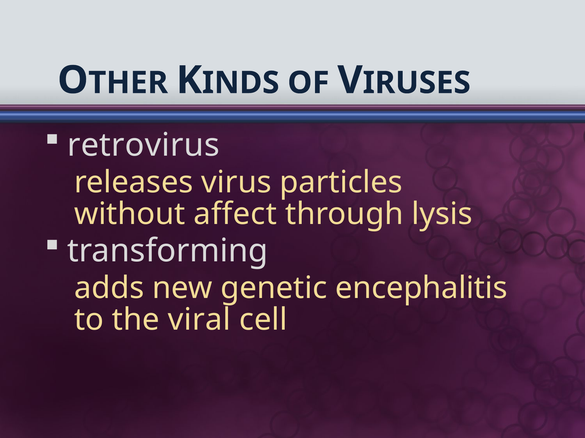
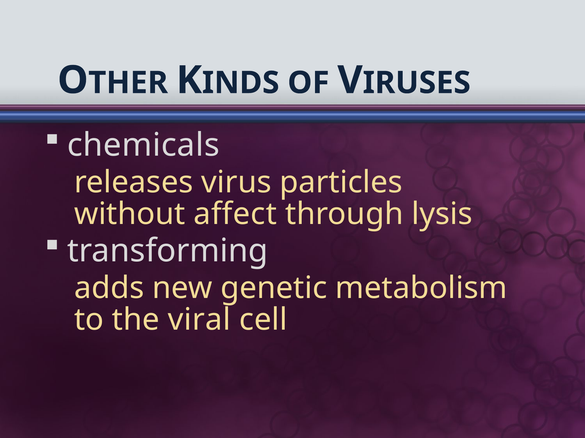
retrovirus: retrovirus -> chemicals
encephalitis: encephalitis -> metabolism
